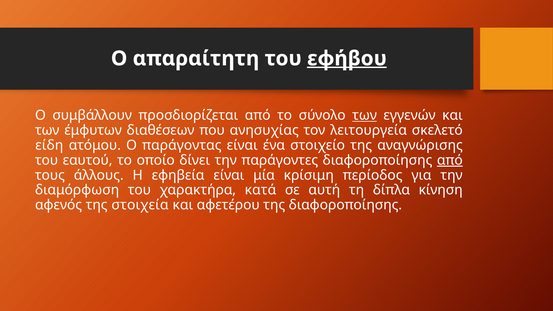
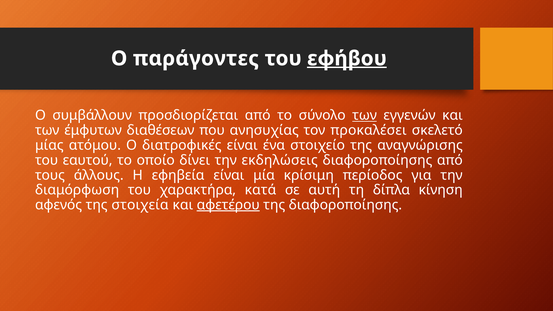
απαραίτητη: απαραίτητη -> παράγοντες
λειτουργεία: λειτουργεία -> προκαλέσει
είδη: είδη -> μίας
παράγοντας: παράγοντας -> διατροφικές
παράγοντες: παράγοντες -> εκδηλώσεις
από at (450, 160) underline: present -> none
αφετέρου underline: none -> present
